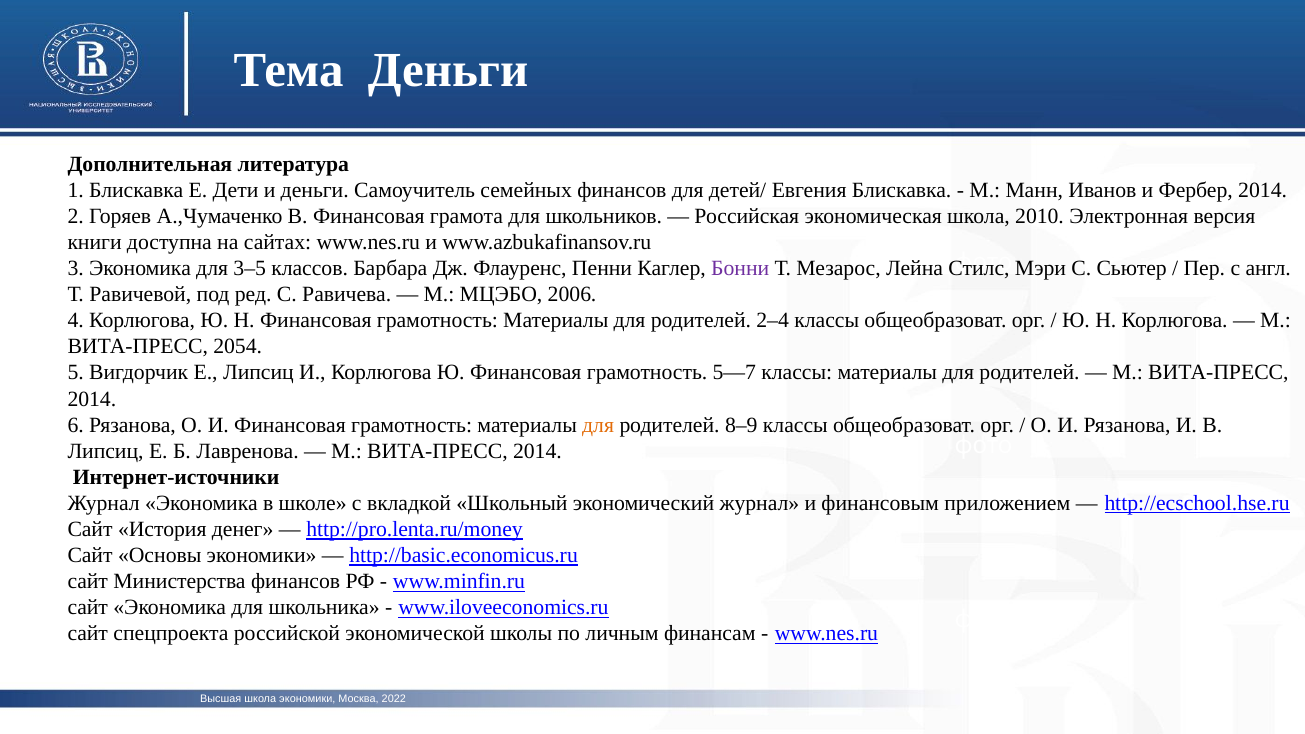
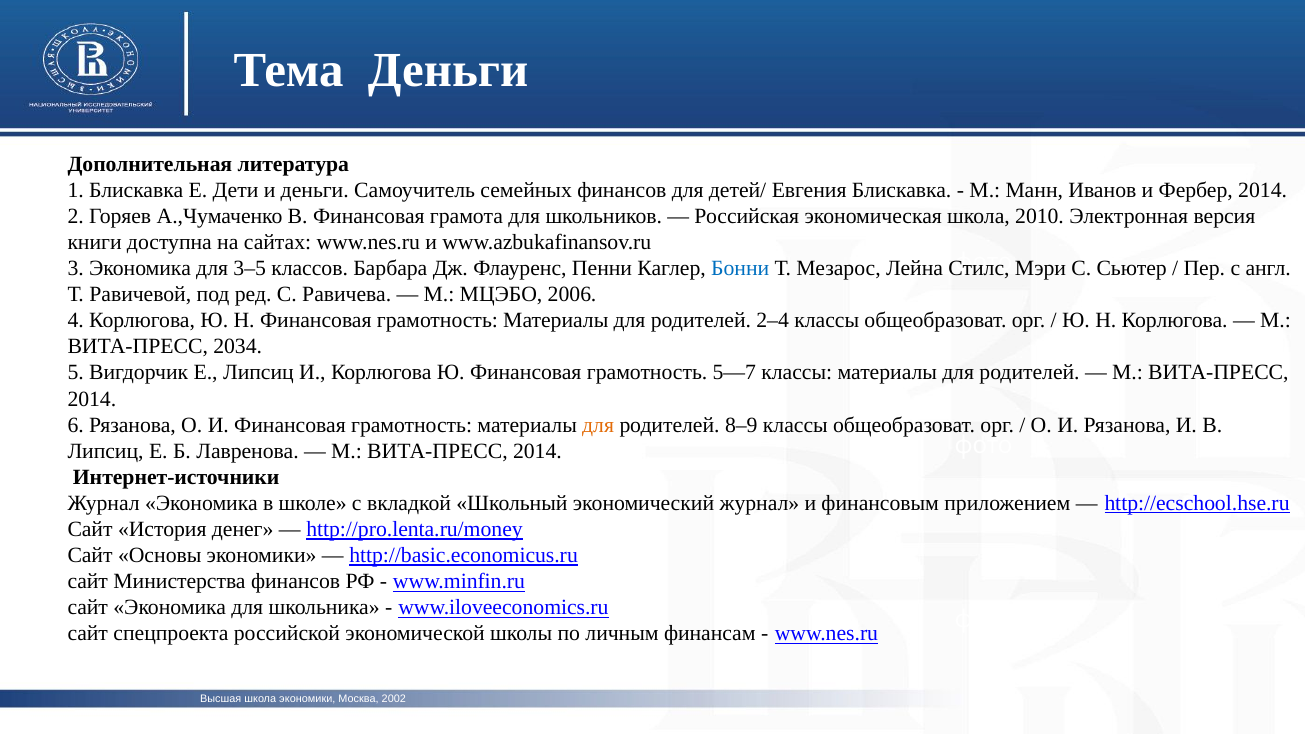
Бонни colour: purple -> blue
2054: 2054 -> 2034
2022: 2022 -> 2002
